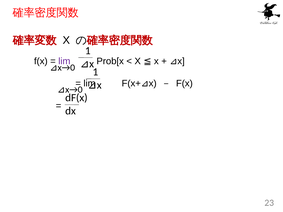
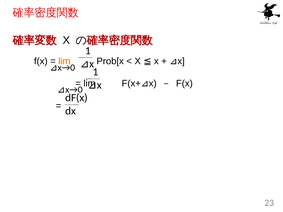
lim at (64, 61) colour: purple -> orange
